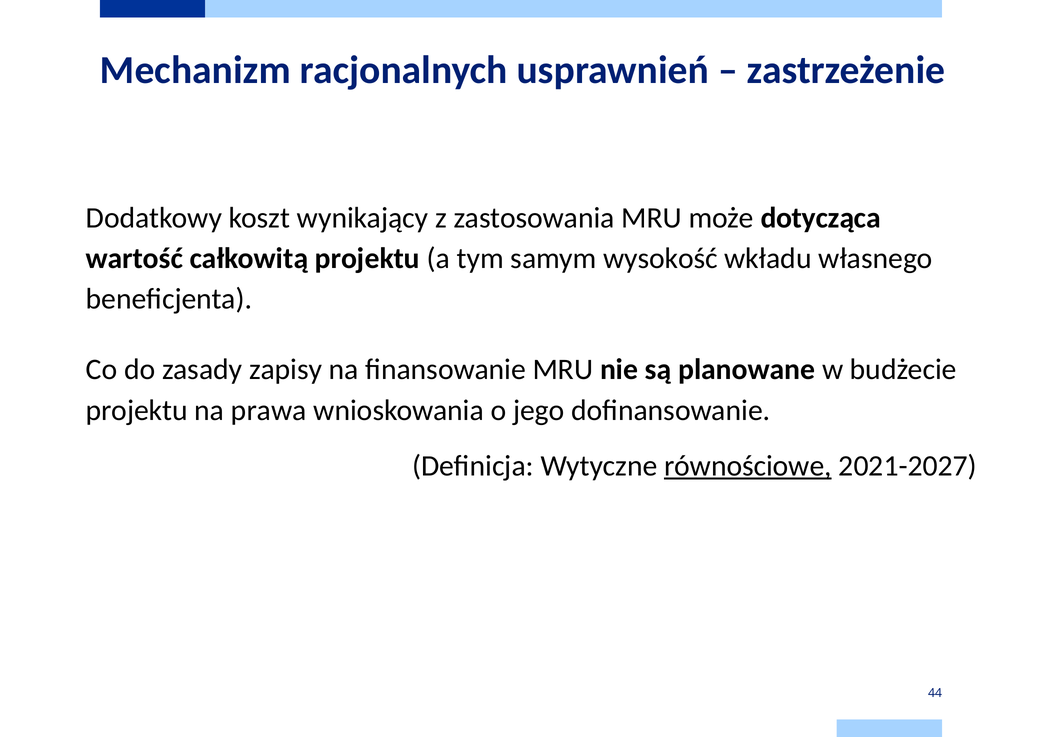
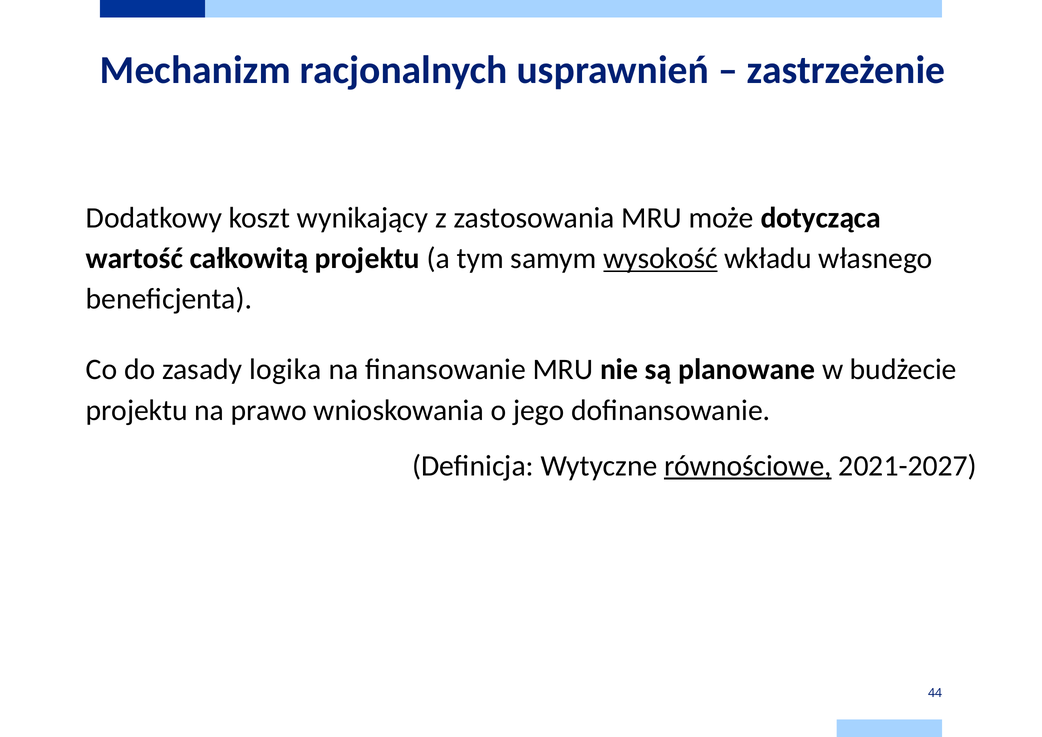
wysokość underline: none -> present
zapisy: zapisy -> logika
prawa: prawa -> prawo
